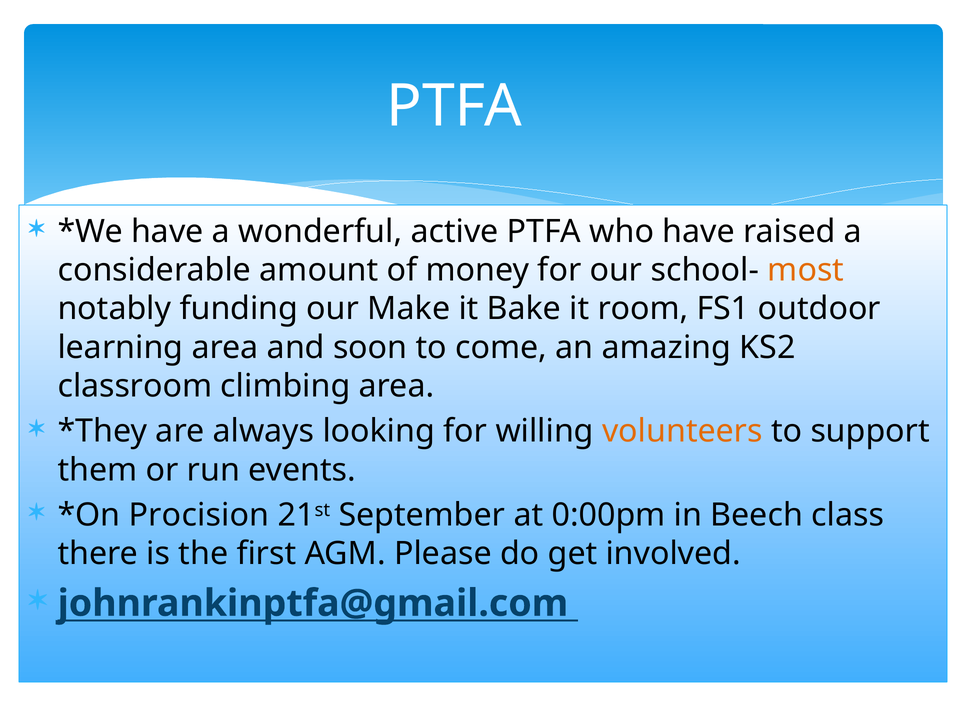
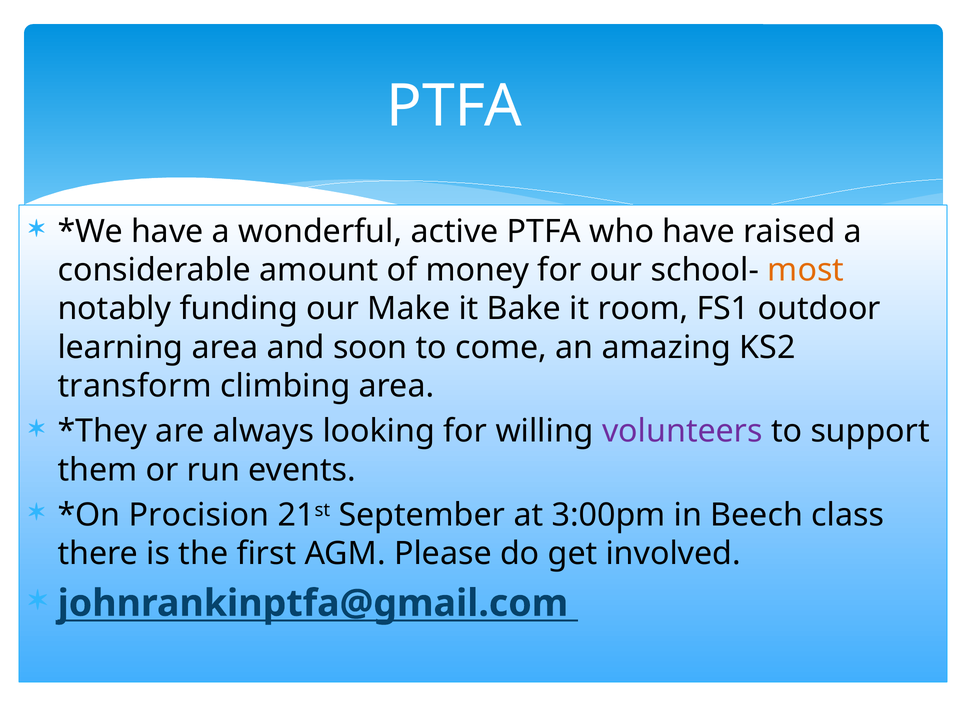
classroom: classroom -> transform
volunteers colour: orange -> purple
0:00pm: 0:00pm -> 3:00pm
